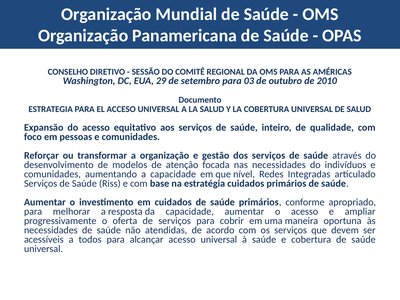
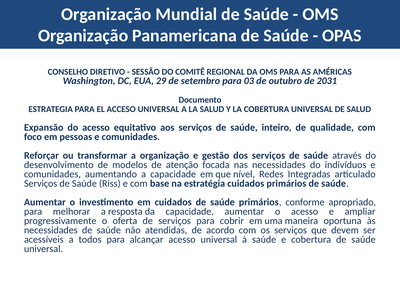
2010: 2010 -> 2031
